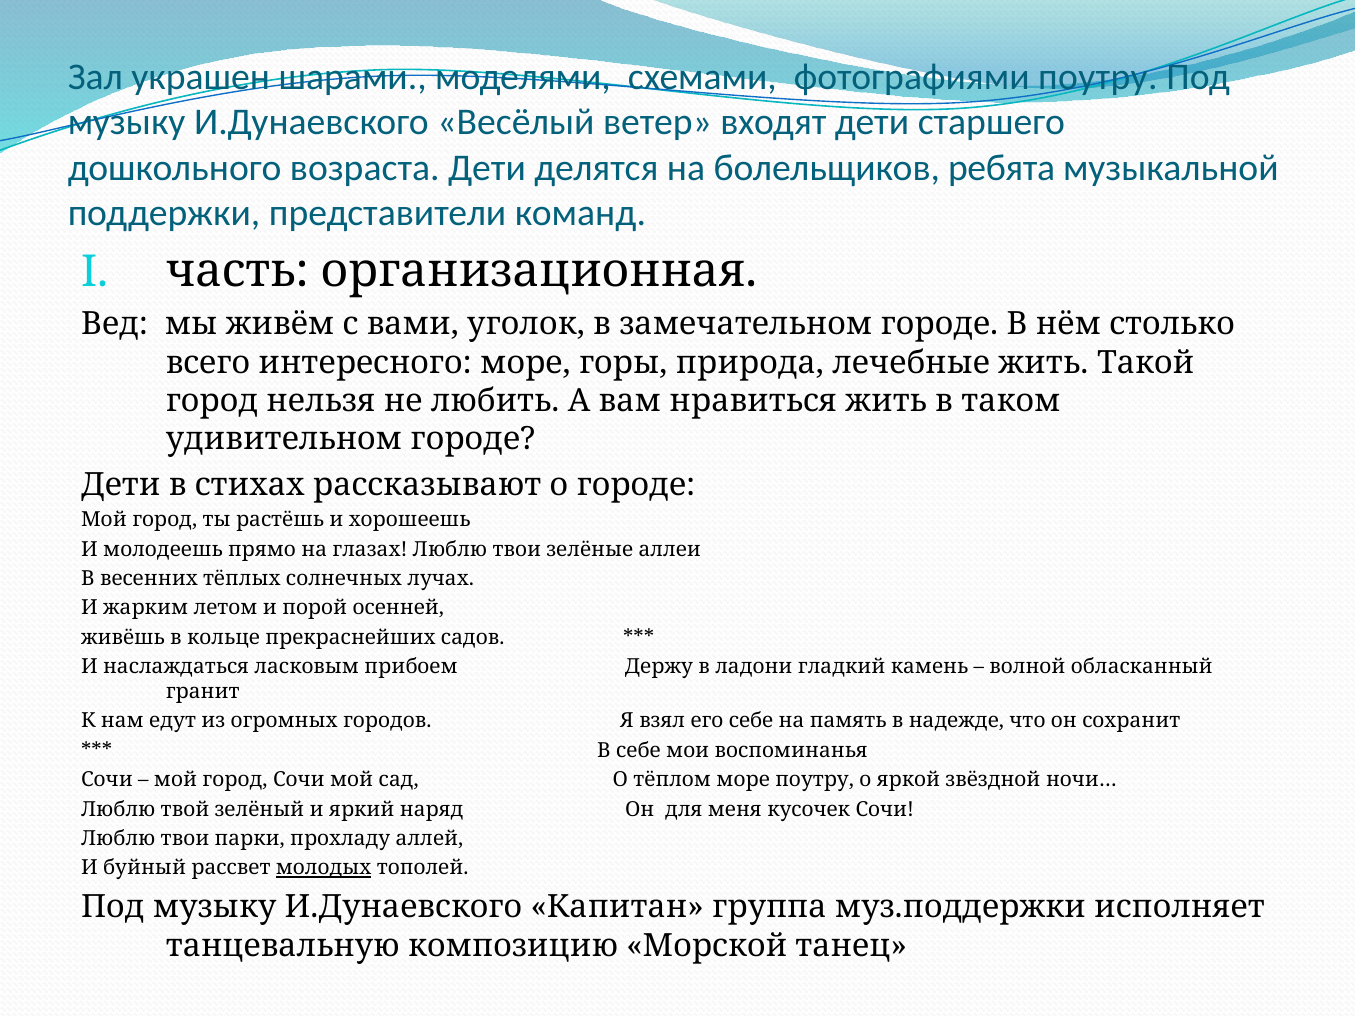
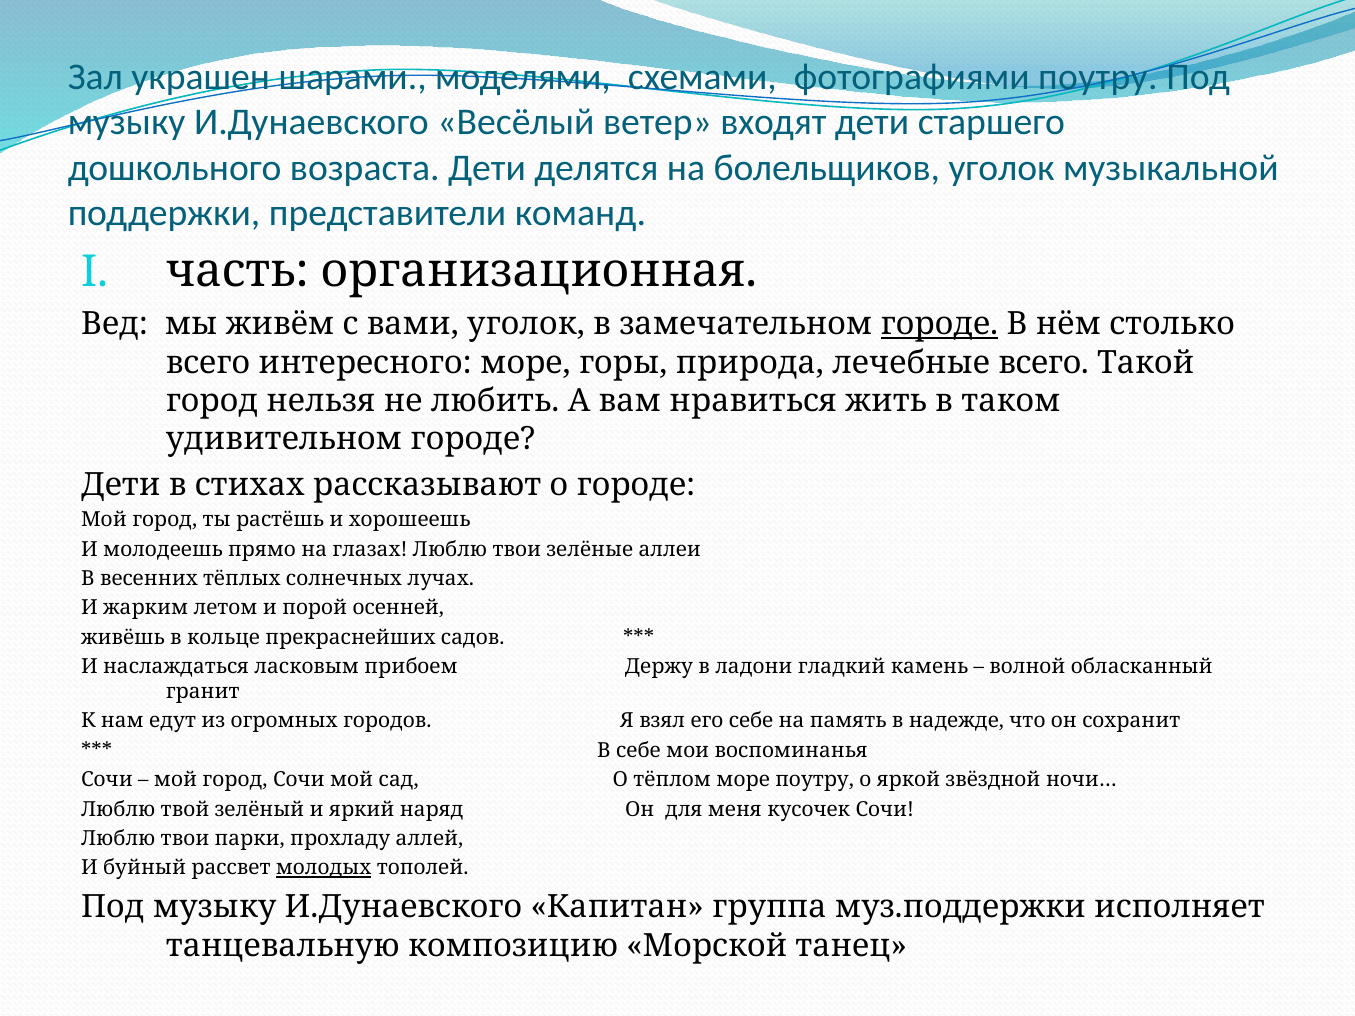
болельщиков ребята: ребята -> уголок
городе at (939, 324) underline: none -> present
лечебные жить: жить -> всего
